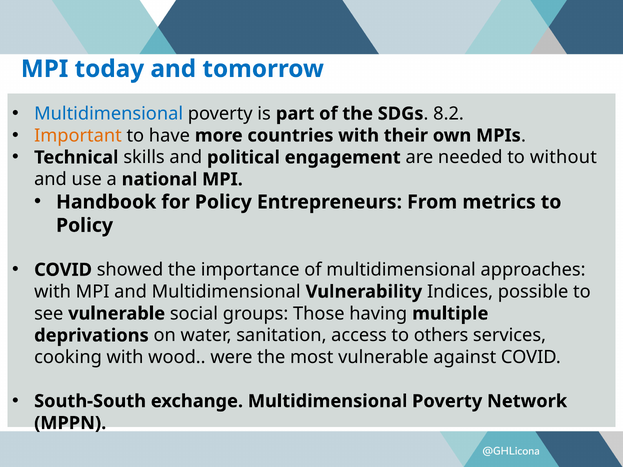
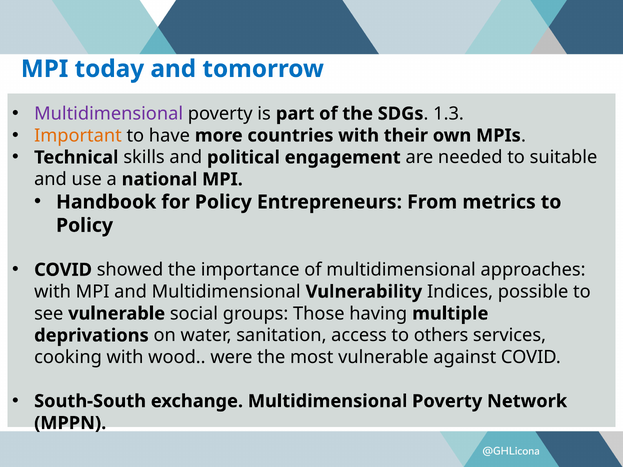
Multidimensional at (109, 114) colour: blue -> purple
8.2: 8.2 -> 1.3
without: without -> suitable
